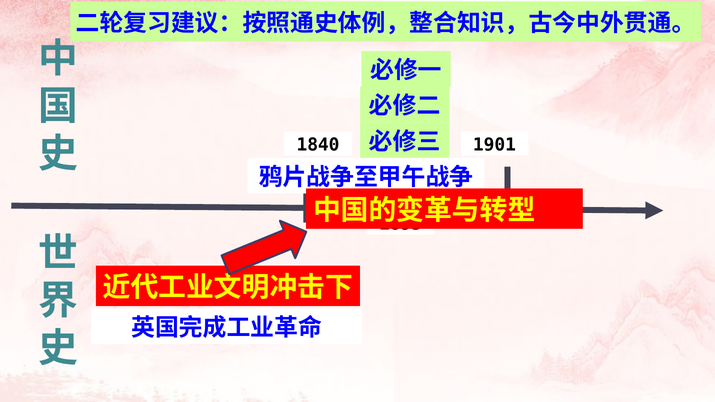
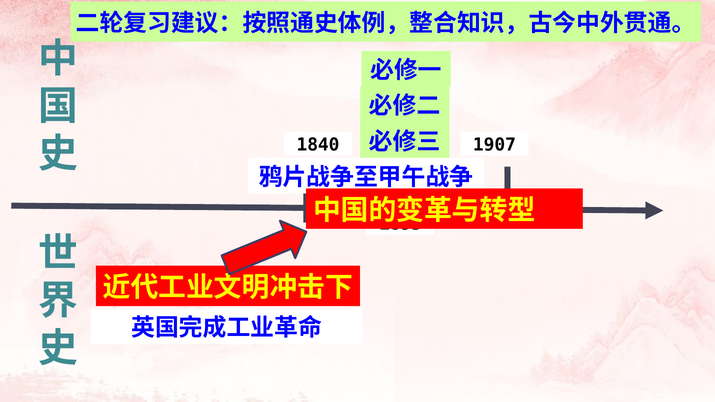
1901: 1901 -> 1907
